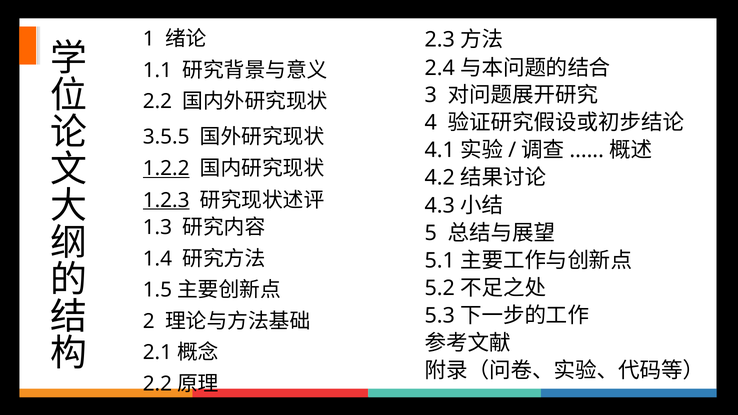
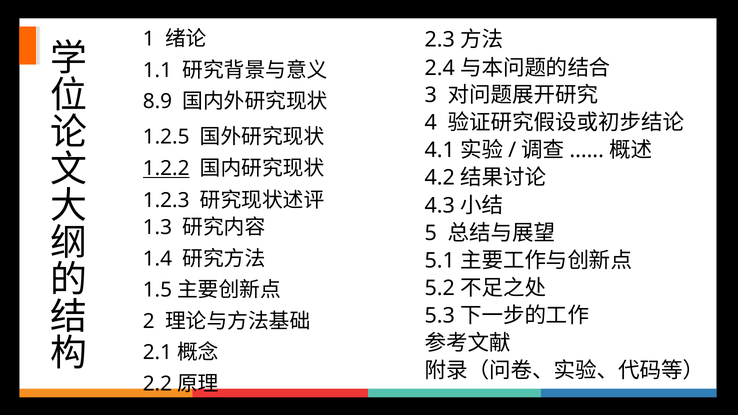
2.2 at (157, 101): 2.2 -> 8.9
3.5.5: 3.5.5 -> 1.2.5
1.2.3 underline: present -> none
